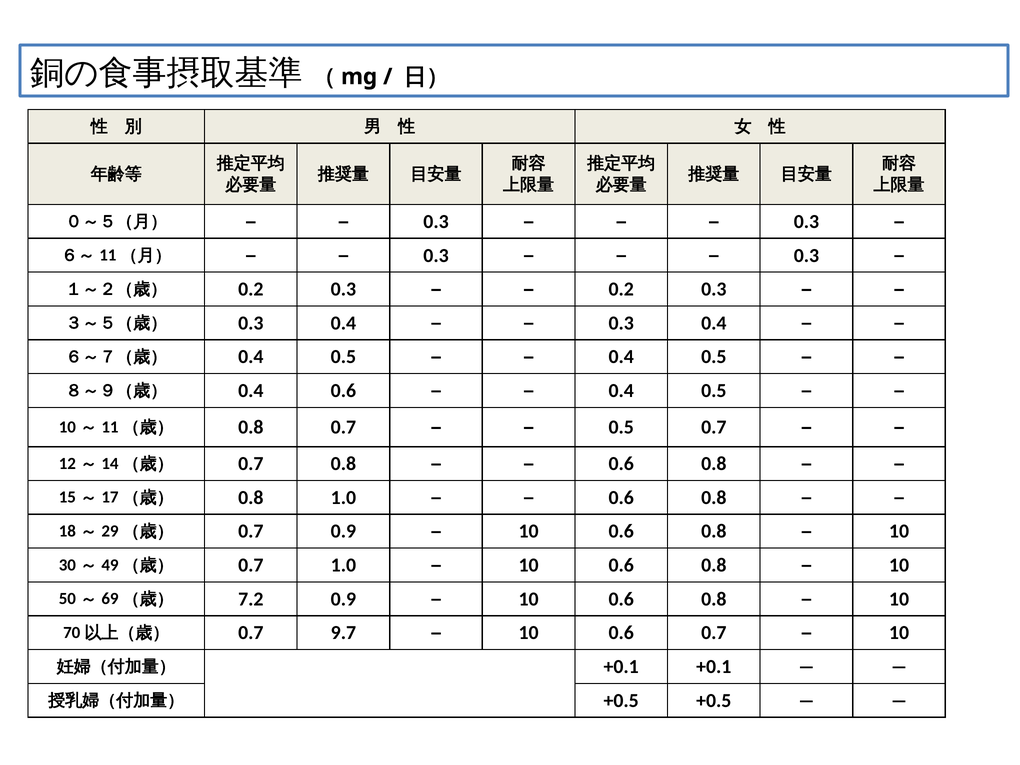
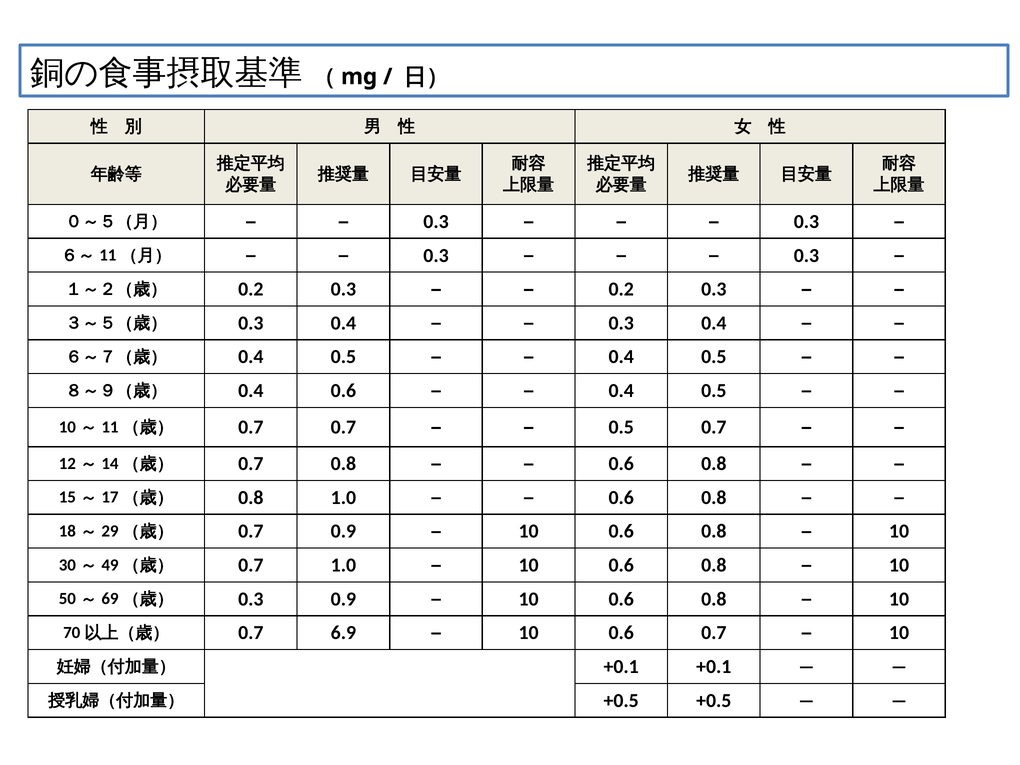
0.8 at (251, 427): 0.8 -> 0.7
7.2 at (251, 599): 7.2 -> 0.3
9.7: 9.7 -> 6.9
